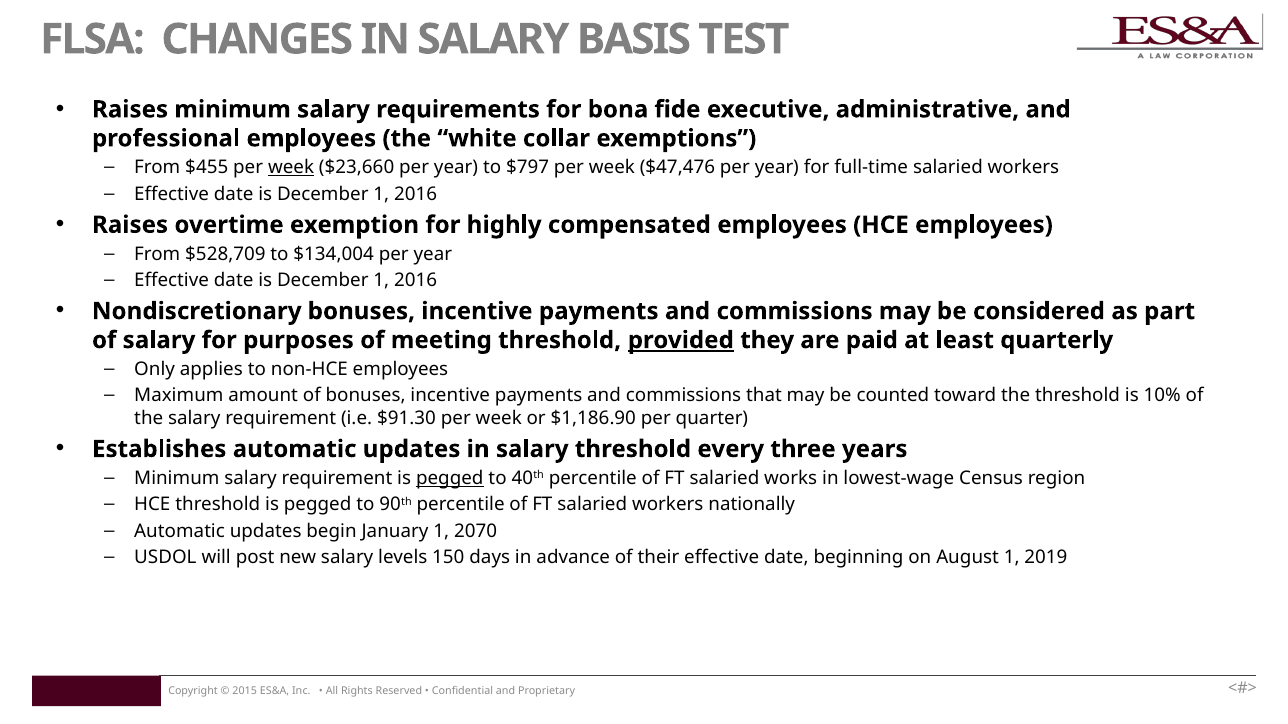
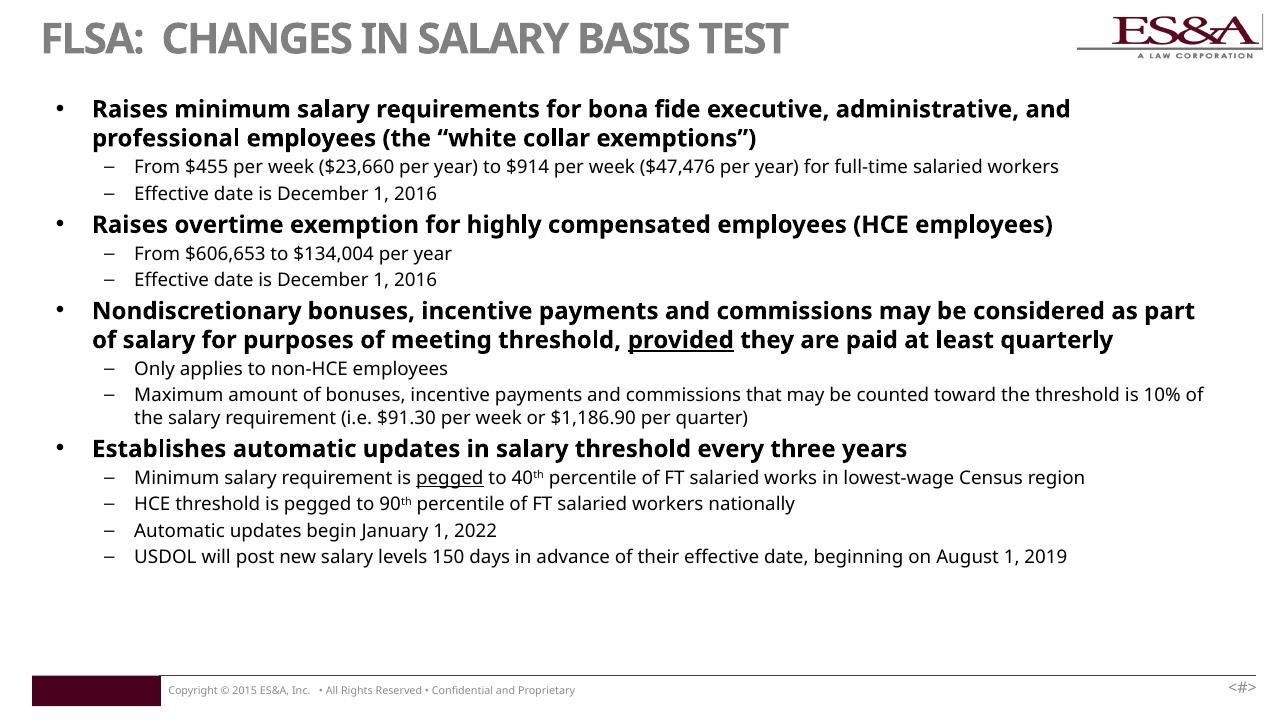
week at (291, 168) underline: present -> none
$797: $797 -> $914
$528,709: $528,709 -> $606,653
2070: 2070 -> 2022
